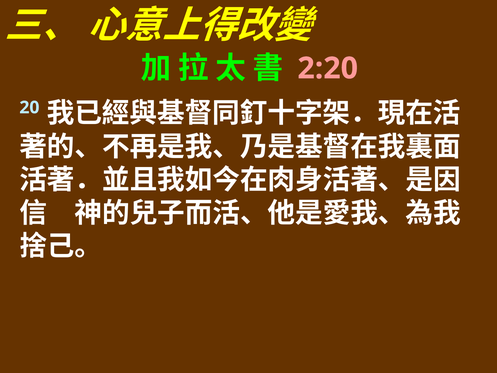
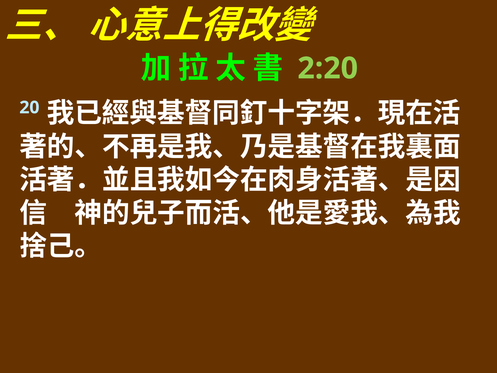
2:20 colour: pink -> light green
